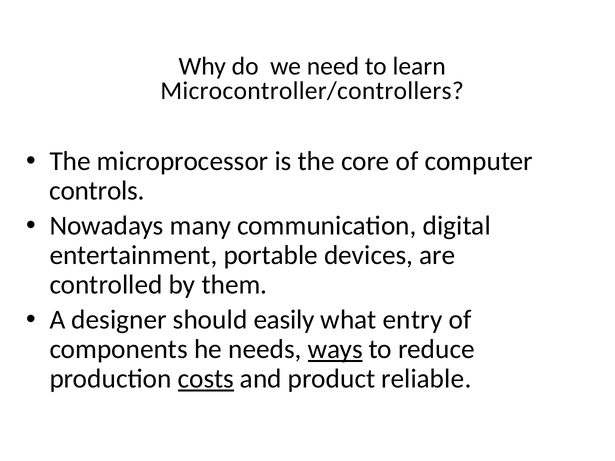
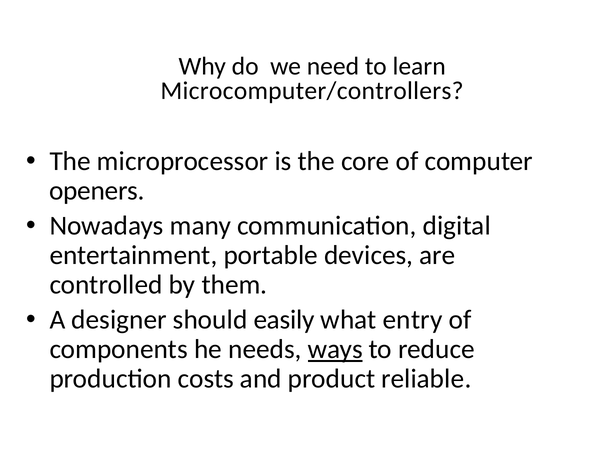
Microcontroller/controllers: Microcontroller/controllers -> Microcomputer/controllers
controls: controls -> openers
costs underline: present -> none
